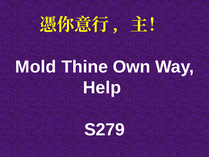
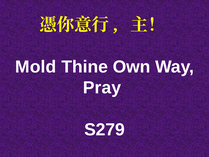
Help: Help -> Pray
